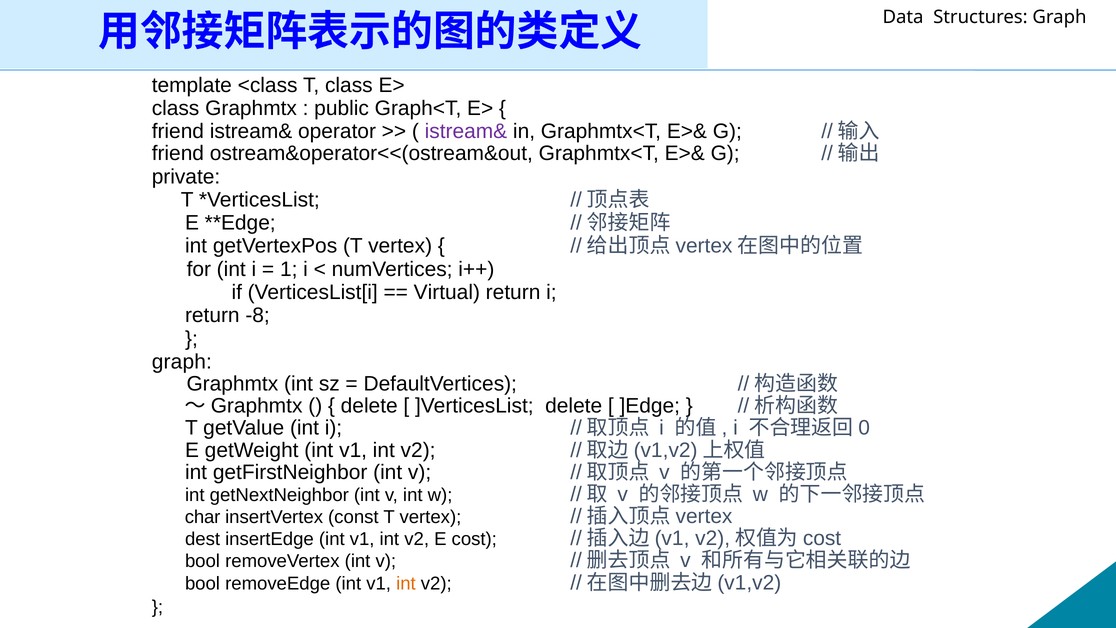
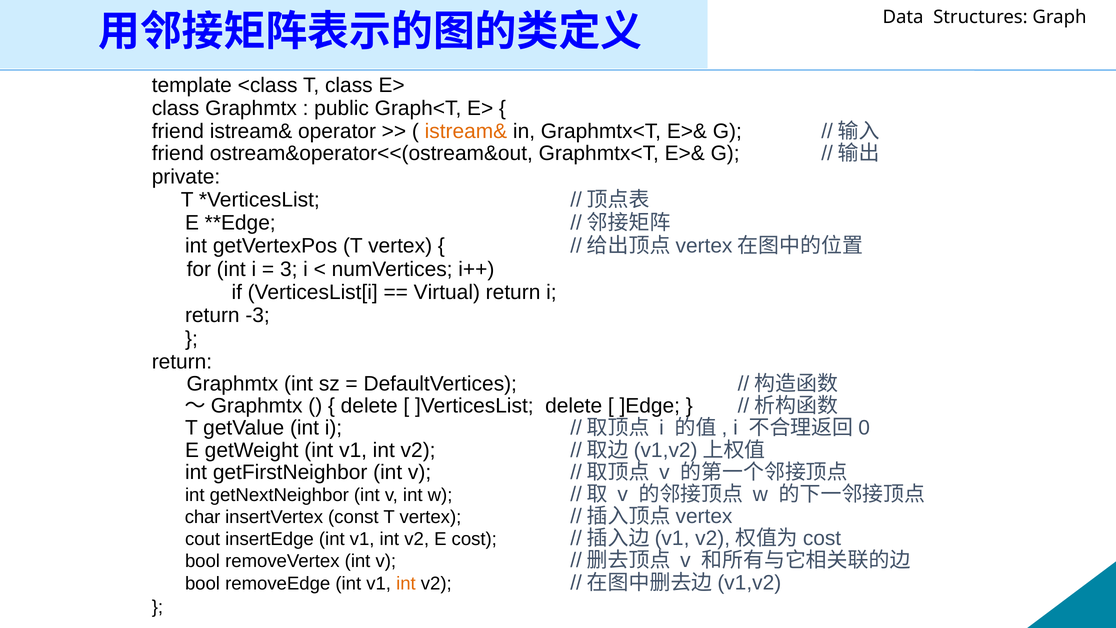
istream& at (466, 131) colour: purple -> orange
1: 1 -> 3
-8: -8 -> -3
graph at (182, 362): graph -> return
dest: dest -> cout
